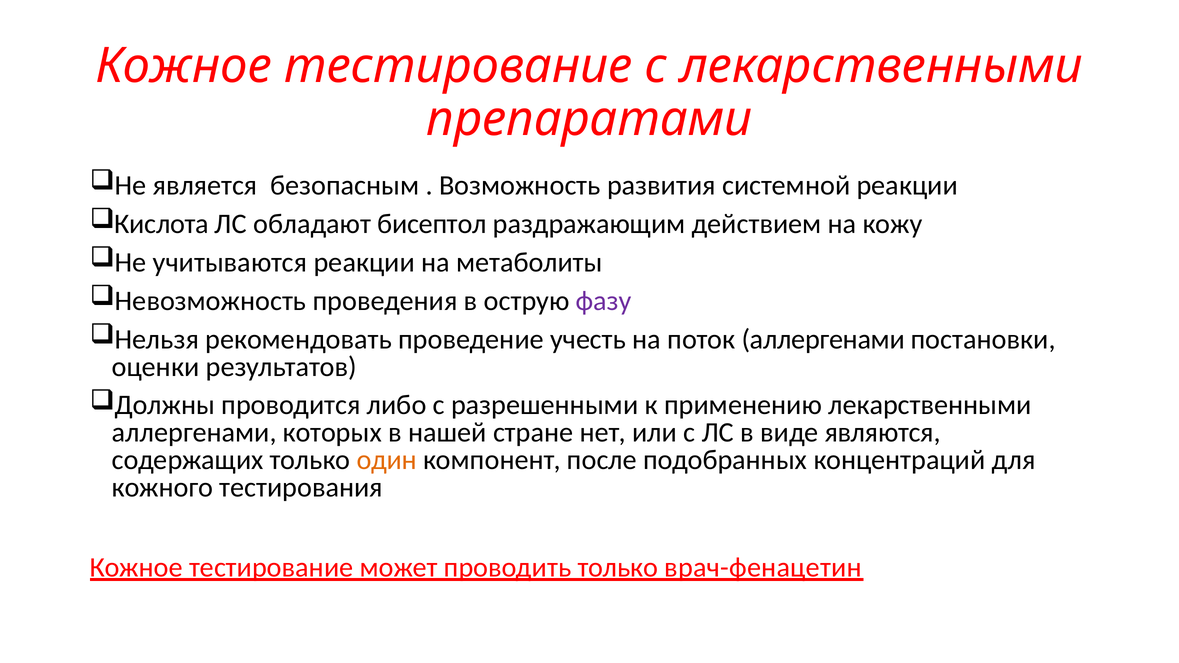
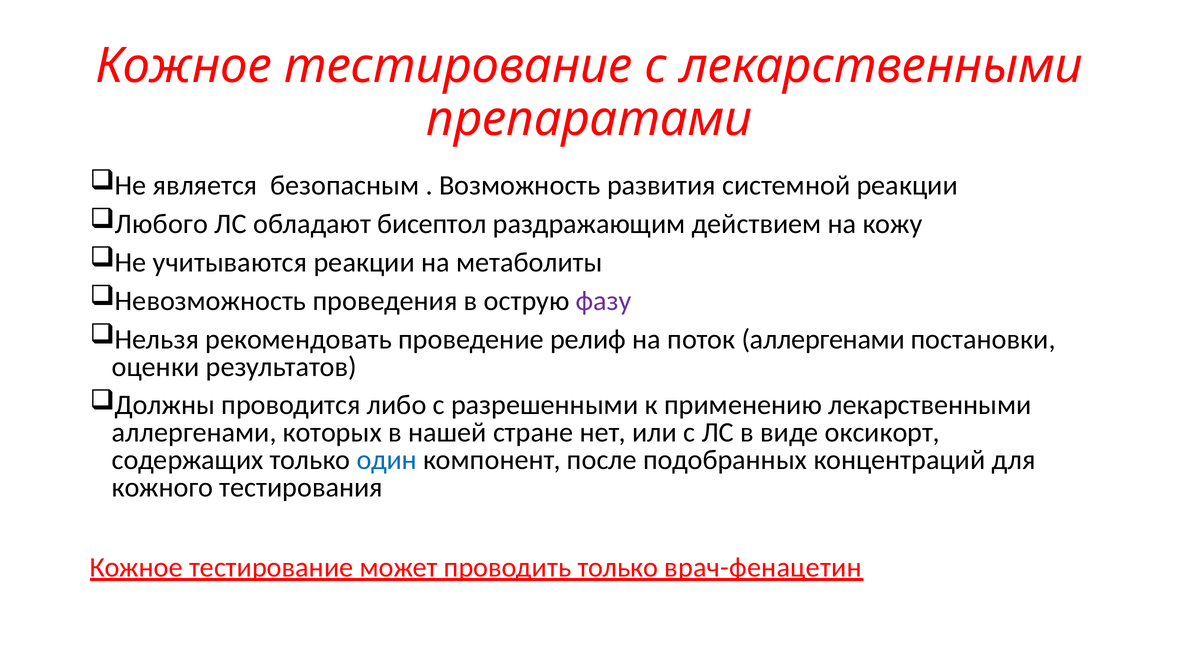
Кислота: Кислота -> Любого
учесть: учесть -> релиф
являются: являются -> оксикорт
один colour: orange -> blue
